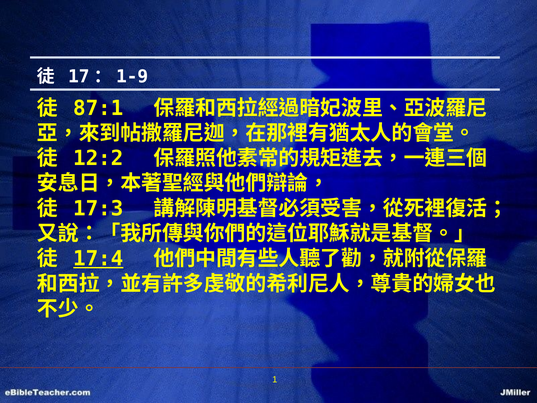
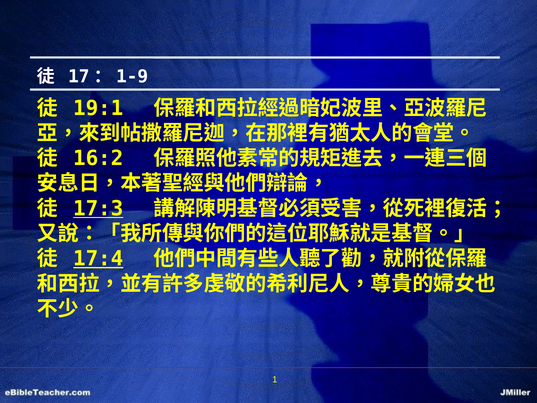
87:1: 87:1 -> 19:1
12:2: 12:2 -> 16:2
17:3 underline: none -> present
